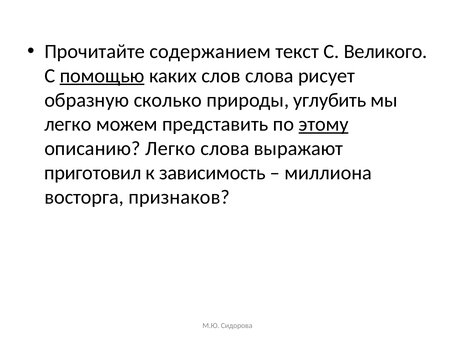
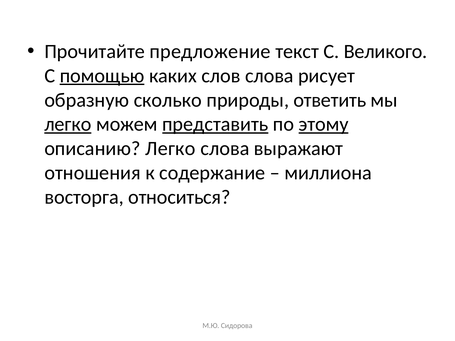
содержанием: содержанием -> предложение
углубить: углубить -> ответить
легко at (68, 124) underline: none -> present
представить underline: none -> present
приготовил: приготовил -> отношения
зависимость: зависимость -> содержание
признаков: признаков -> относиться
